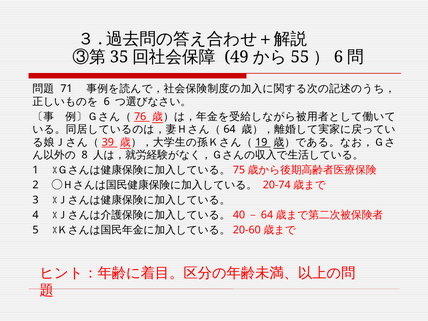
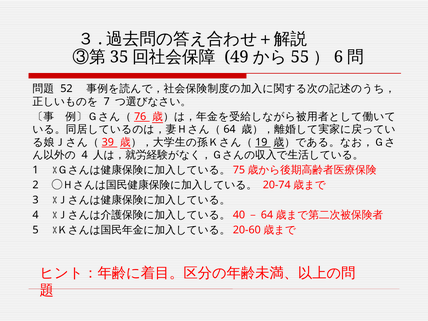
71: 71 -> 52
6 at (107, 102): 6 -> 7
8 at (85, 155): 8 -> 4
